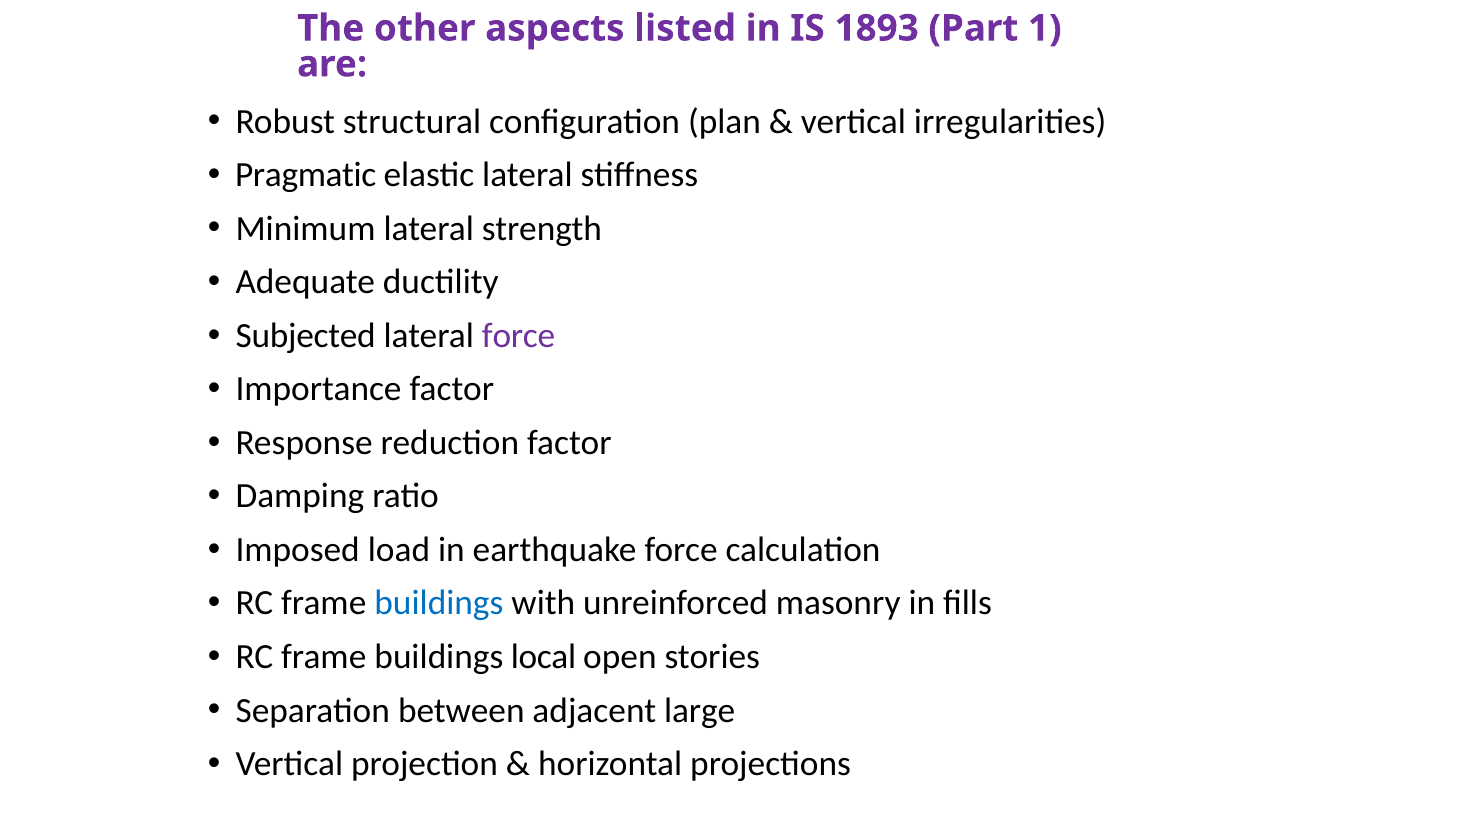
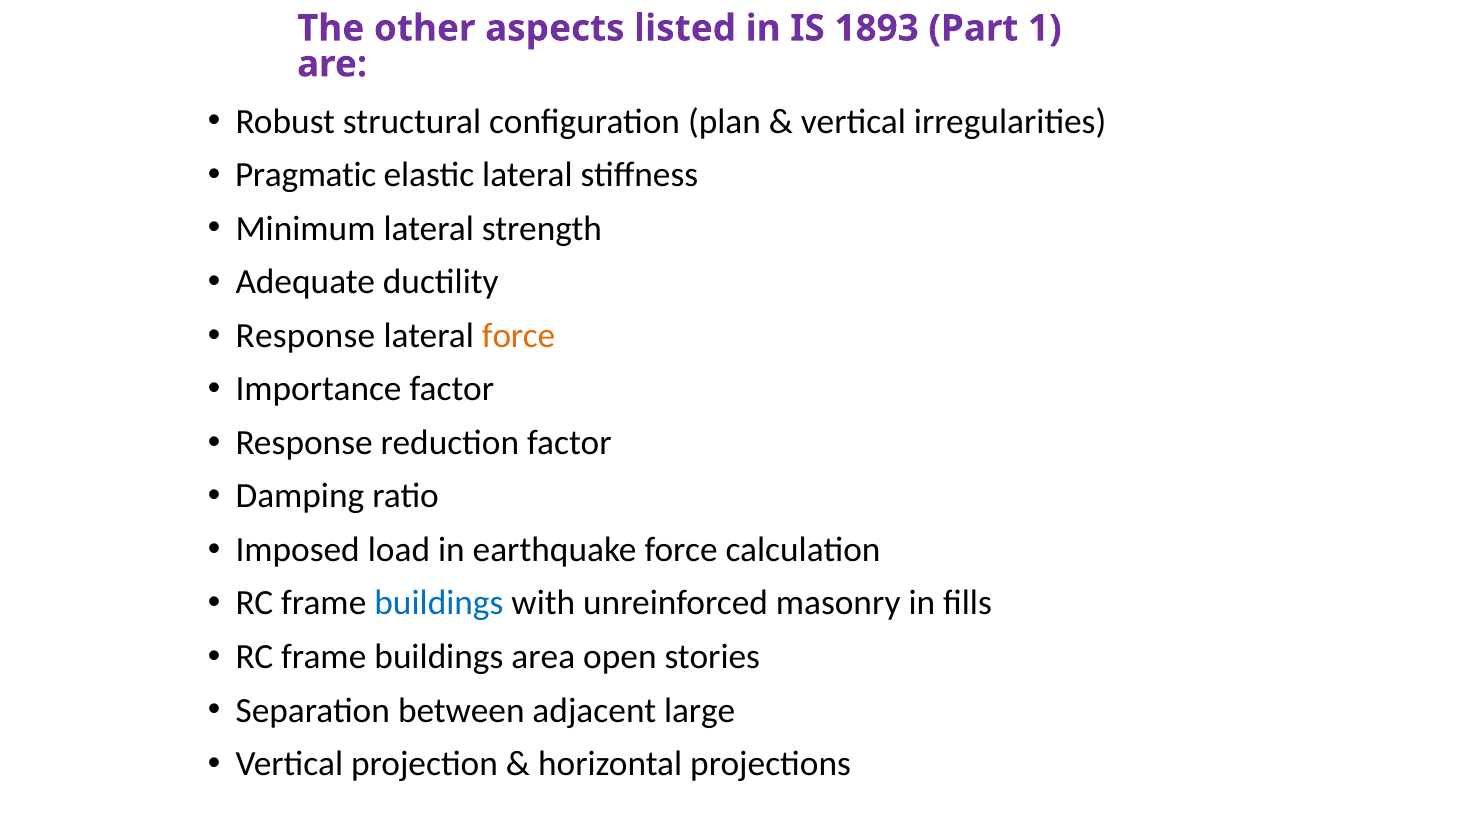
Subjected at (306, 336): Subjected -> Response
force at (519, 336) colour: purple -> orange
local: local -> area
